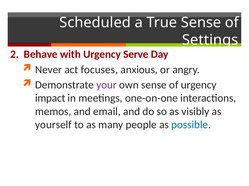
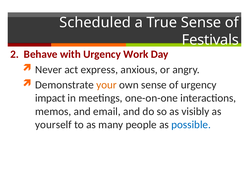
Settings: Settings -> Festivals
Serve: Serve -> Work
focuses: focuses -> express
your colour: purple -> orange
